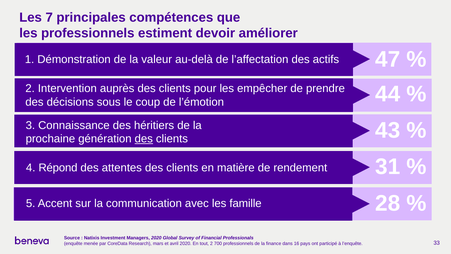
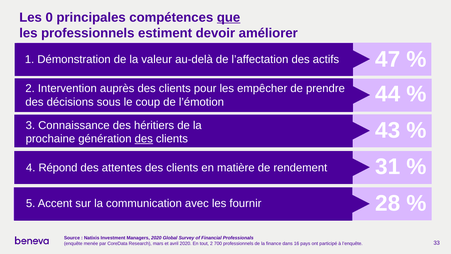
7: 7 -> 0
que underline: none -> present
famille: famille -> fournir
